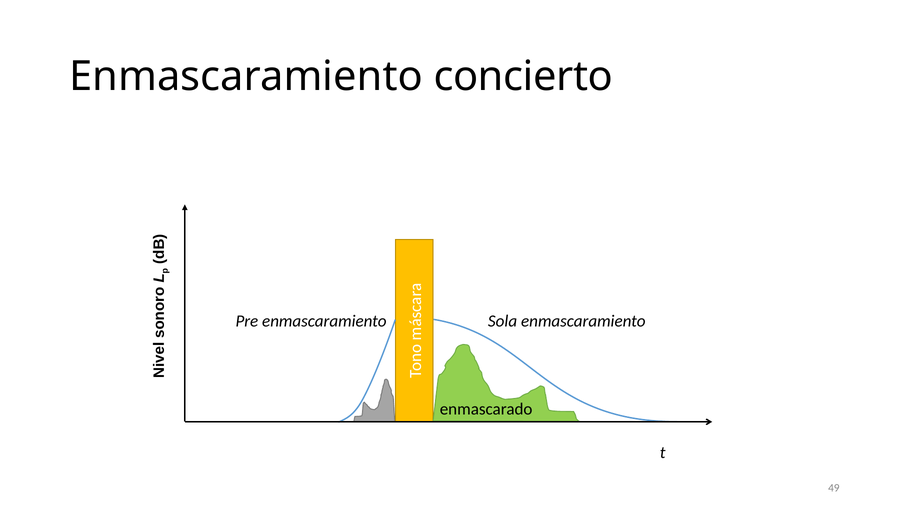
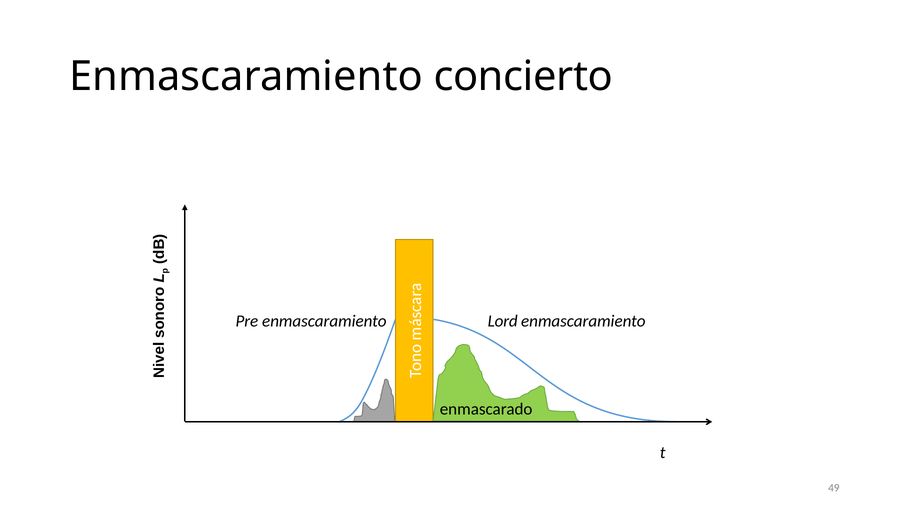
Sola: Sola -> Lord
